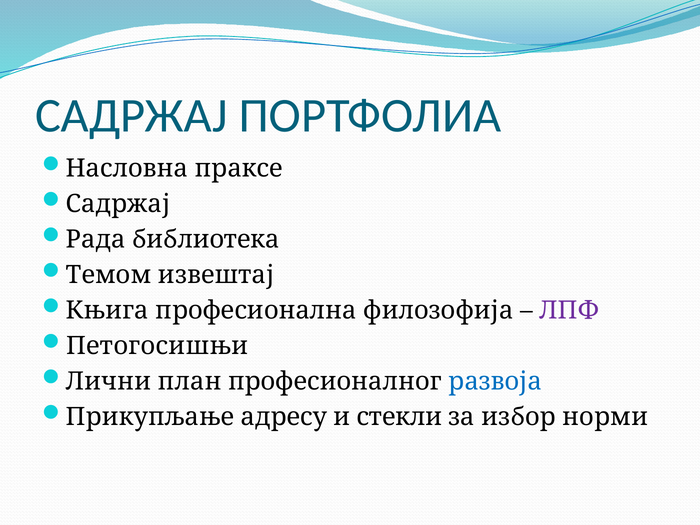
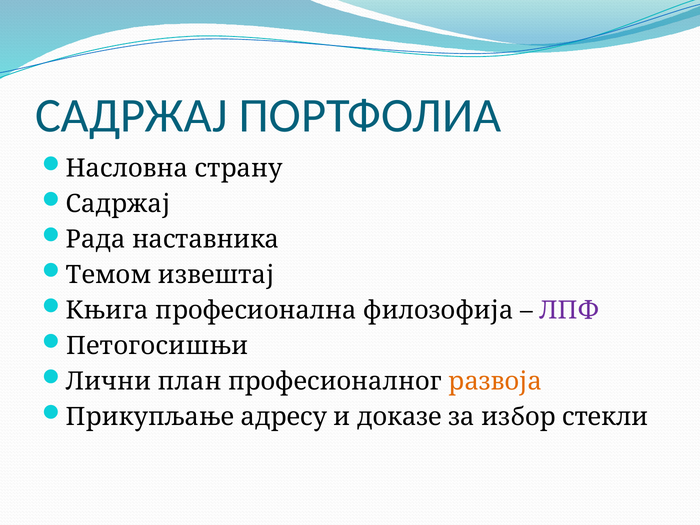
праксе: праксе -> страну
библиотека: библиотека -> наставника
развоја colour: blue -> orange
стекли: стекли -> доказе
норми: норми -> стекли
